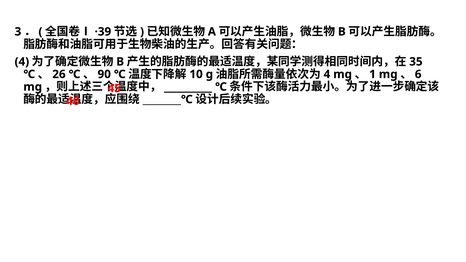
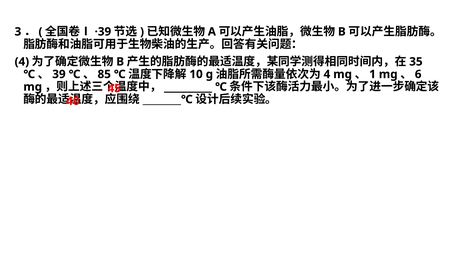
26: 26 -> 39
90: 90 -> 85
